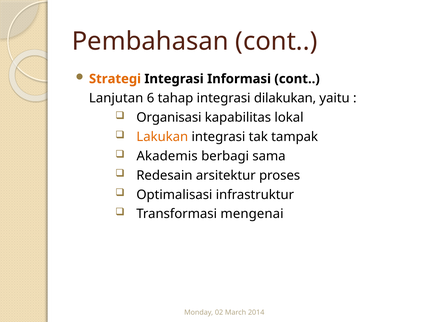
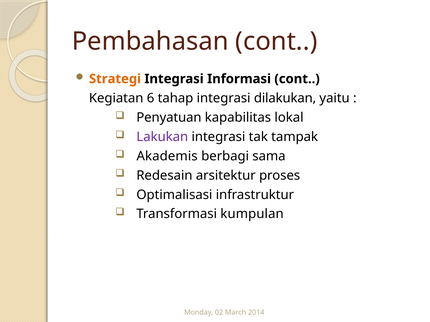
Lanjutan: Lanjutan -> Kegiatan
Organisasi: Organisasi -> Penyatuan
Lakukan colour: orange -> purple
mengenai: mengenai -> kumpulan
